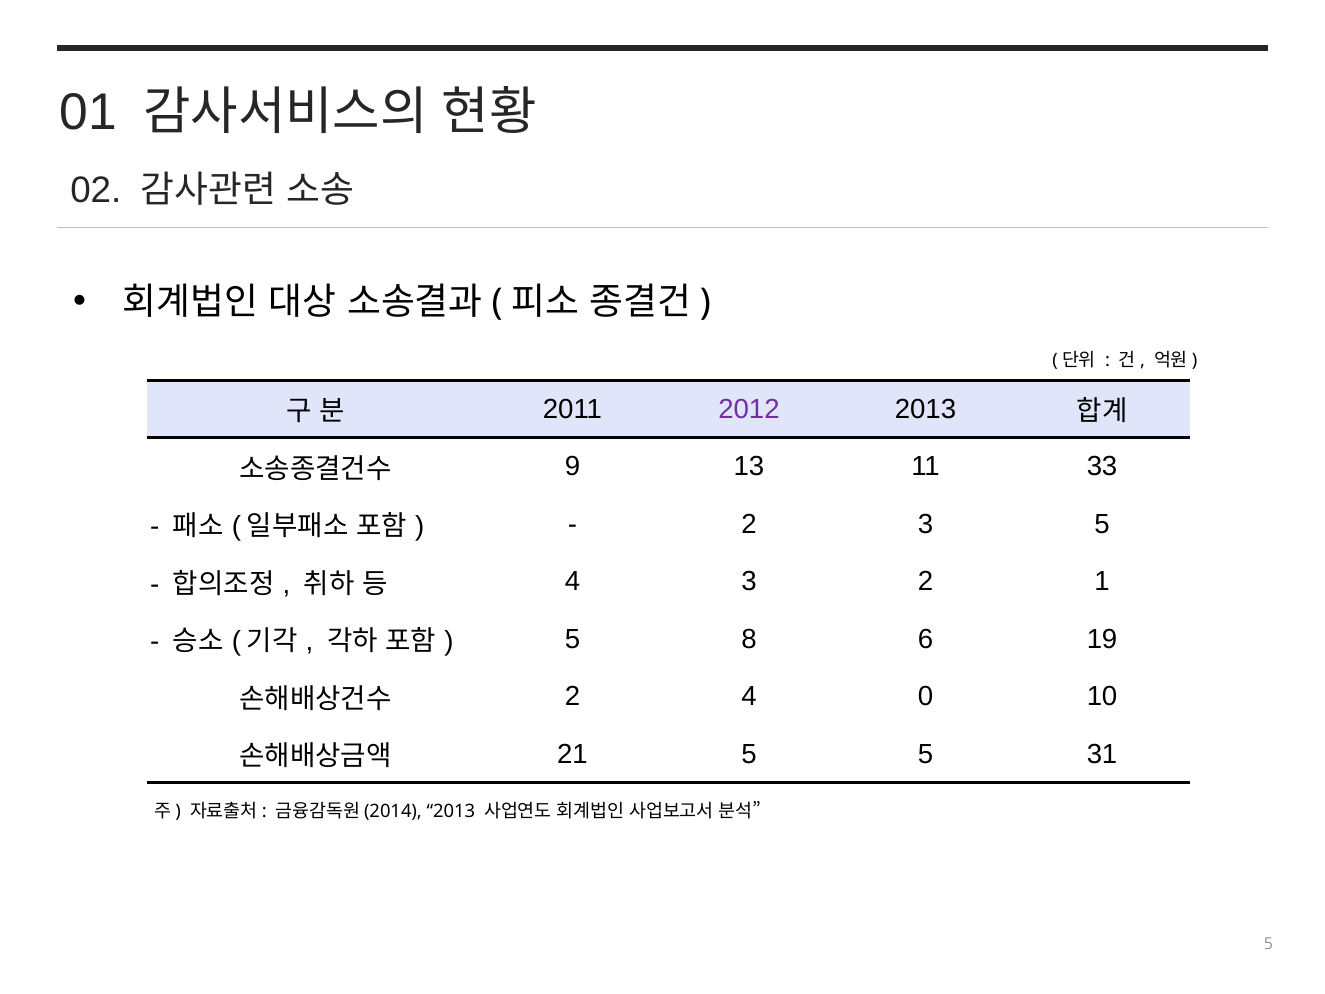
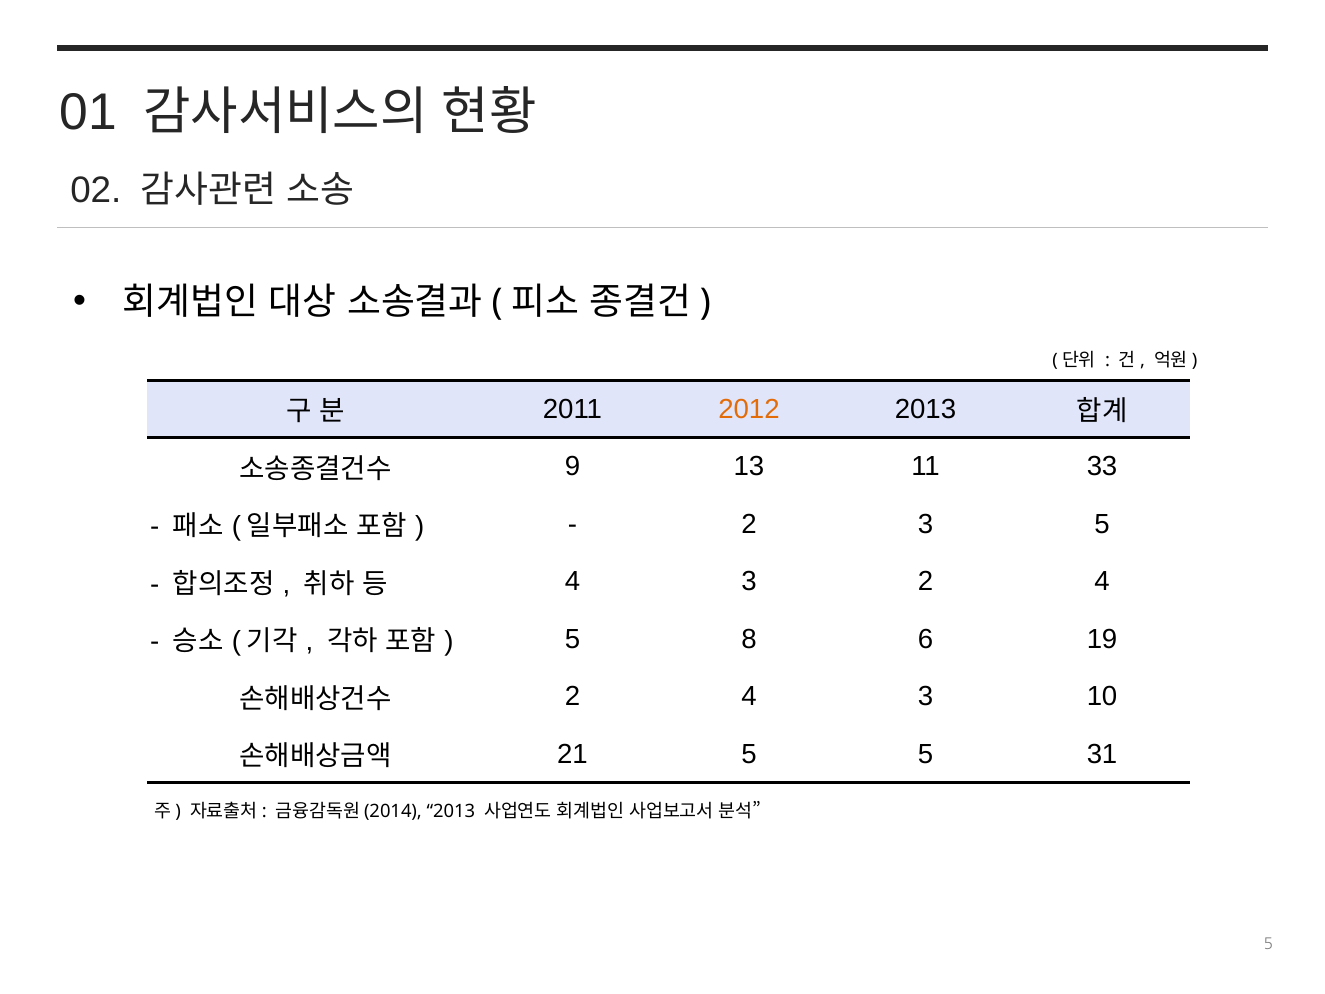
2012 colour: purple -> orange
3 2 1: 1 -> 4
2 4 0: 0 -> 3
